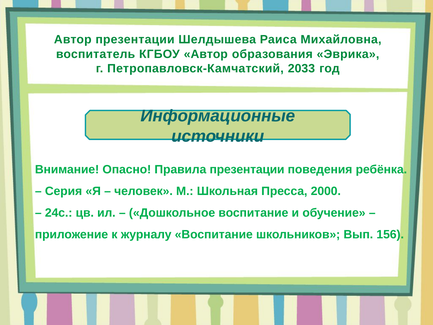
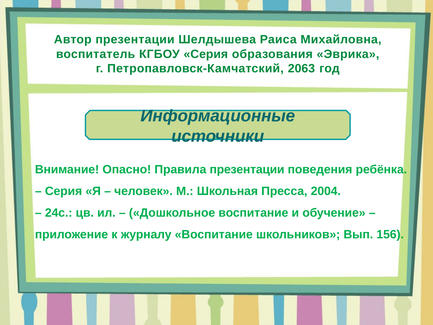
КГБОУ Автор: Автор -> Серия
2033: 2033 -> 2063
2000: 2000 -> 2004
